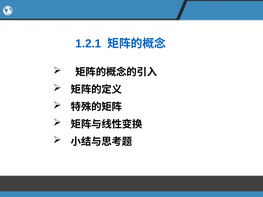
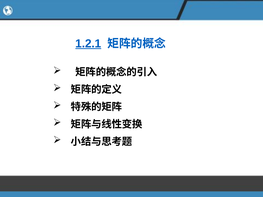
1.2.1 underline: none -> present
